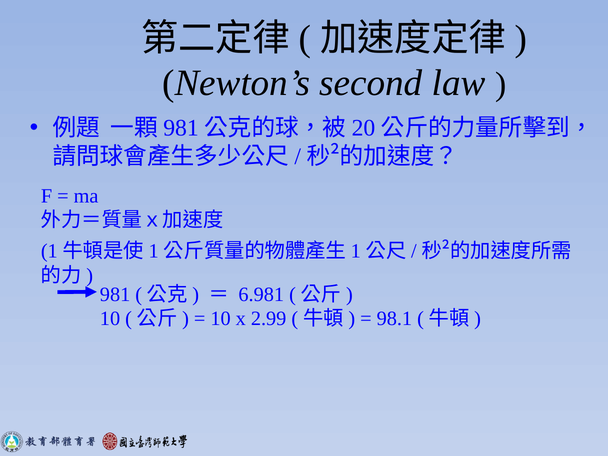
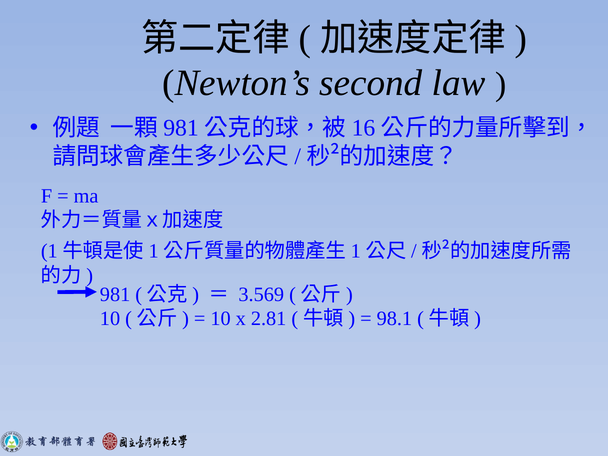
20: 20 -> 16
6.981: 6.981 -> 3.569
2.99: 2.99 -> 2.81
